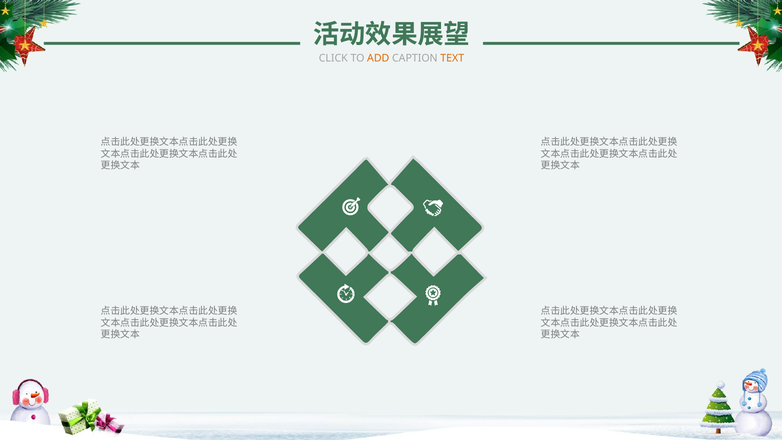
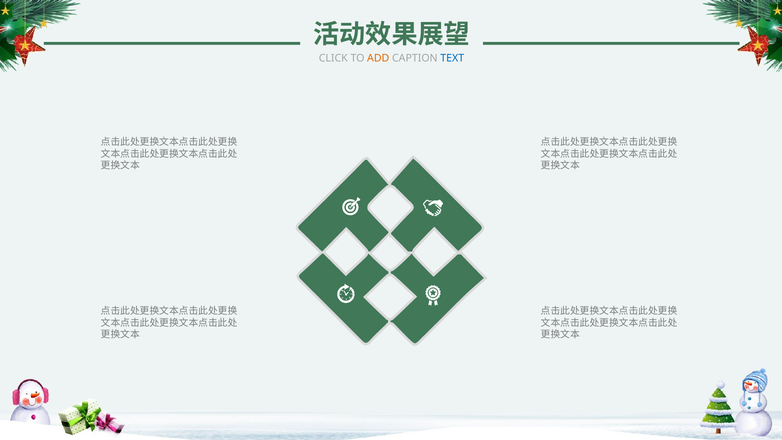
TEXT colour: orange -> blue
